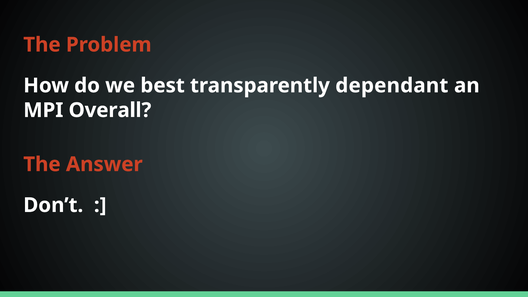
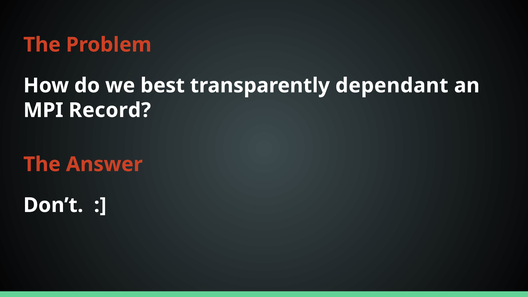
Overall: Overall -> Record
